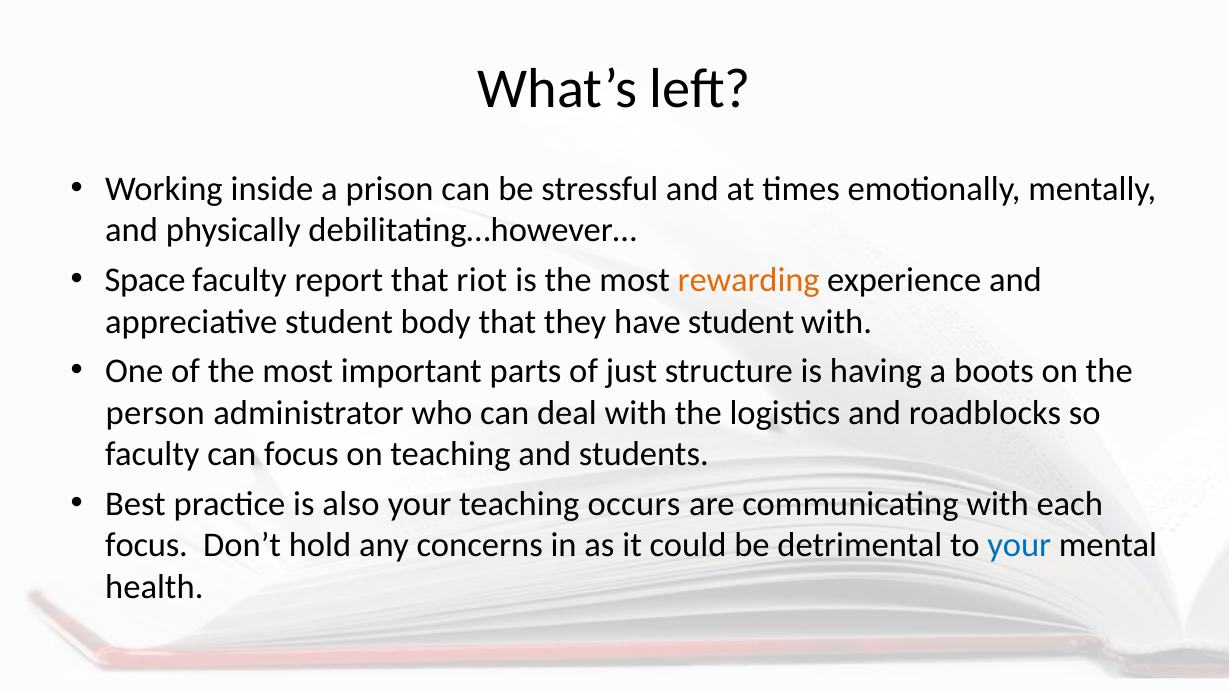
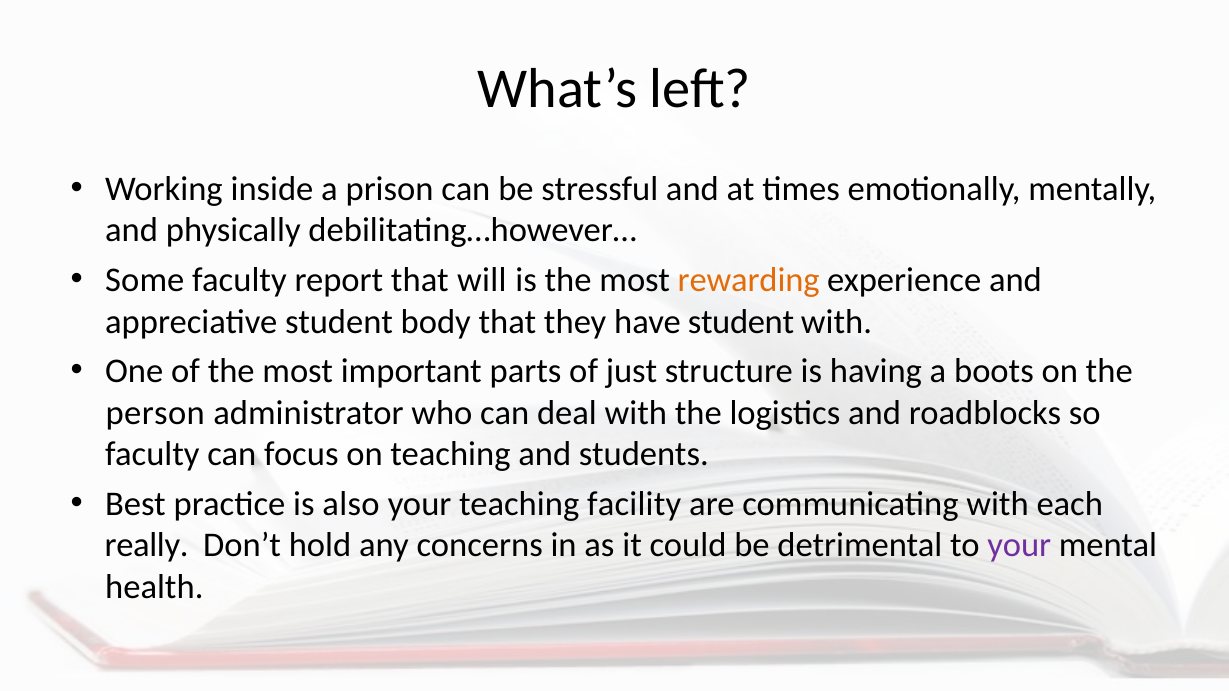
Space: Space -> Some
riot: riot -> will
occurs: occurs -> facility
focus at (147, 546): focus -> really
your at (1019, 546) colour: blue -> purple
